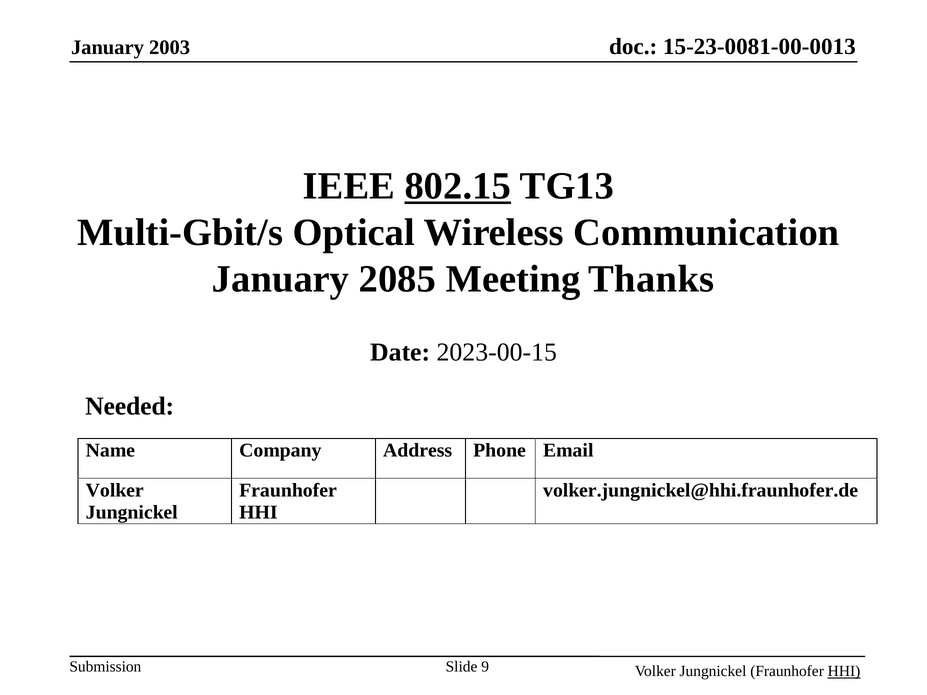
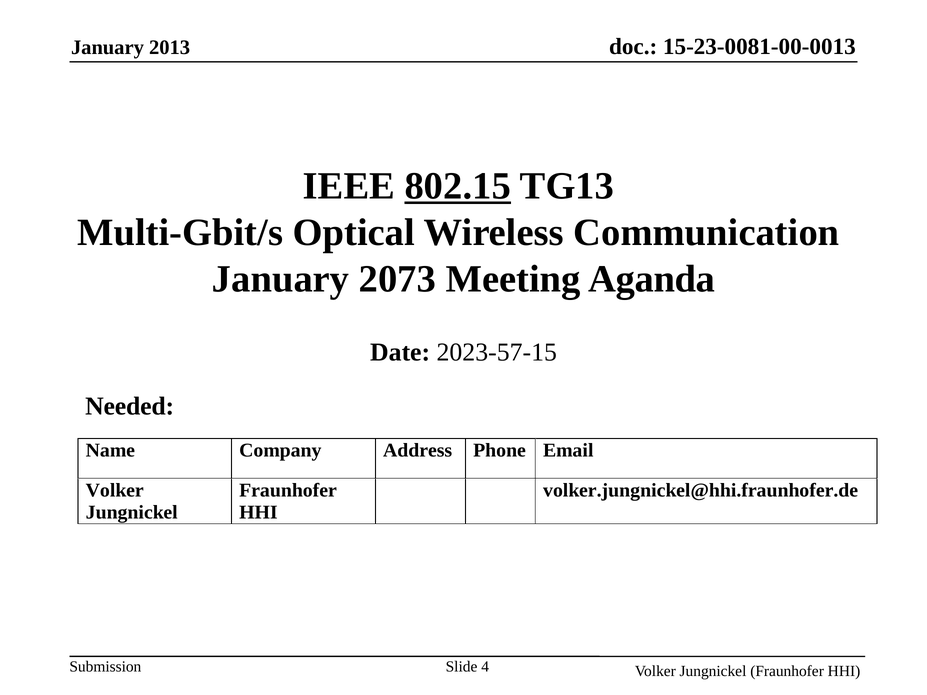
2003: 2003 -> 2013
2085: 2085 -> 2073
Thanks: Thanks -> Aganda
2023-00-15: 2023-00-15 -> 2023-57-15
9: 9 -> 4
HHI at (844, 671) underline: present -> none
